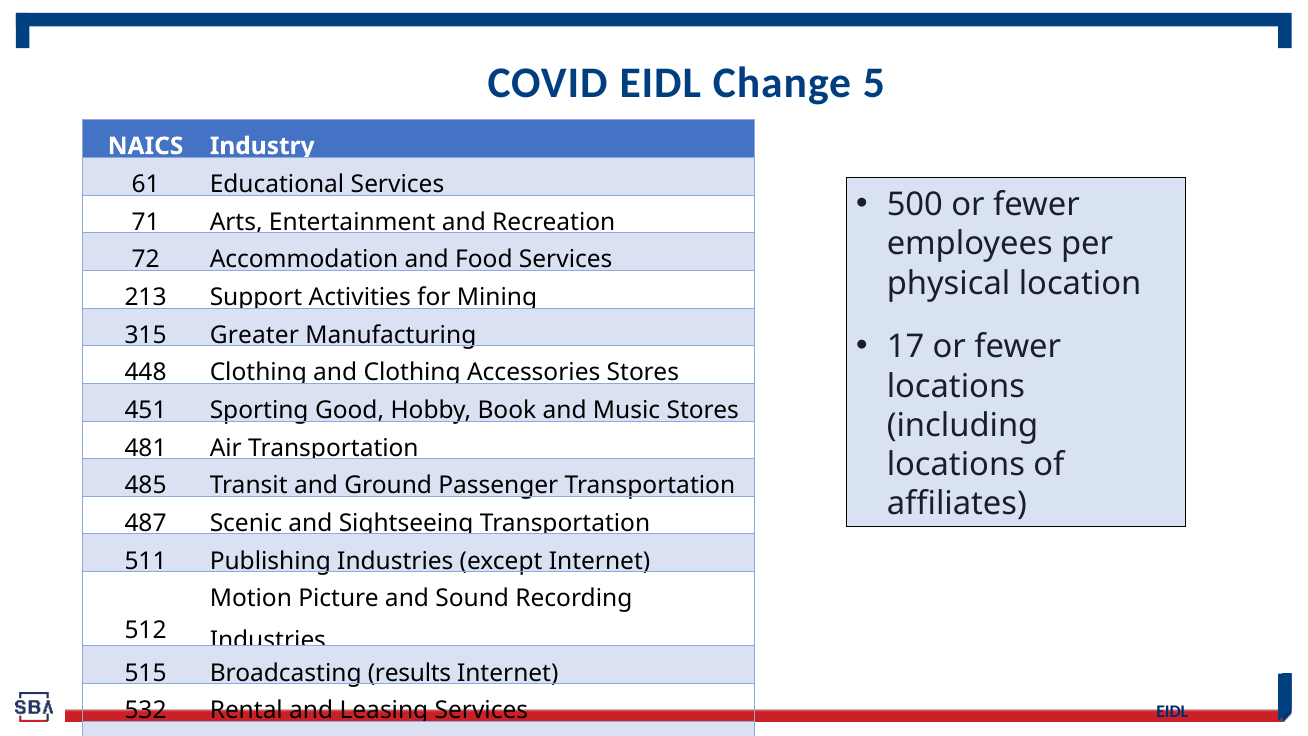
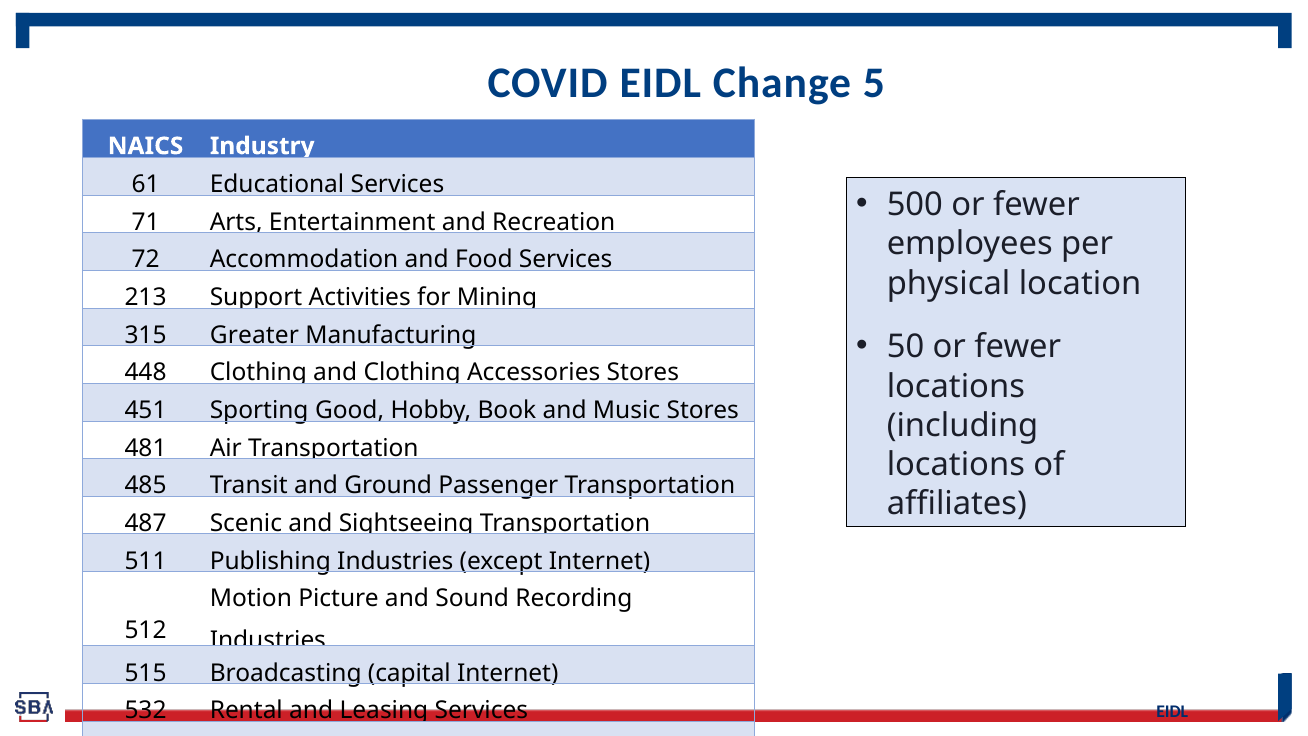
17: 17 -> 50
results: results -> capital
